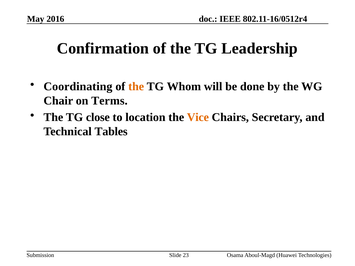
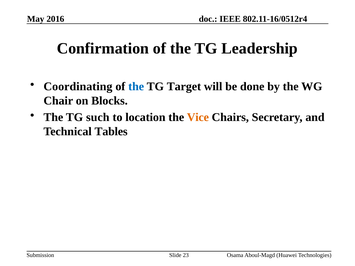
the at (136, 87) colour: orange -> blue
Whom: Whom -> Target
Terms: Terms -> Blocks
close: close -> such
